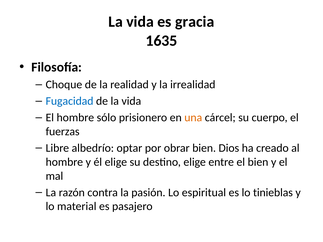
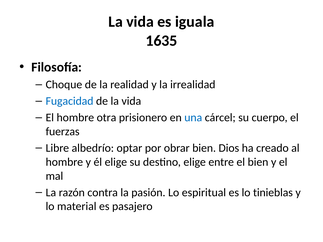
gracia: gracia -> iguala
sólo: sólo -> otra
una colour: orange -> blue
